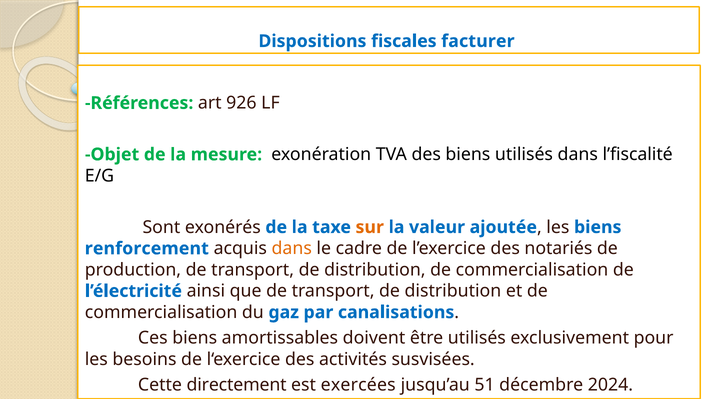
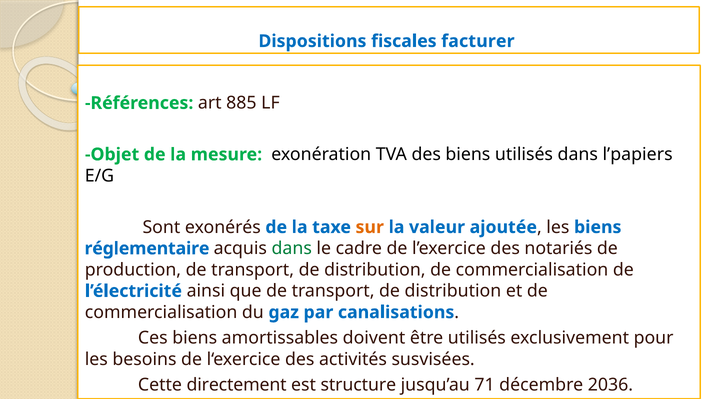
926: 926 -> 885
l’fiscalité: l’fiscalité -> l’papiers
renforcement: renforcement -> réglementaire
dans at (292, 248) colour: orange -> green
exercées: exercées -> structure
51: 51 -> 71
2024: 2024 -> 2036
